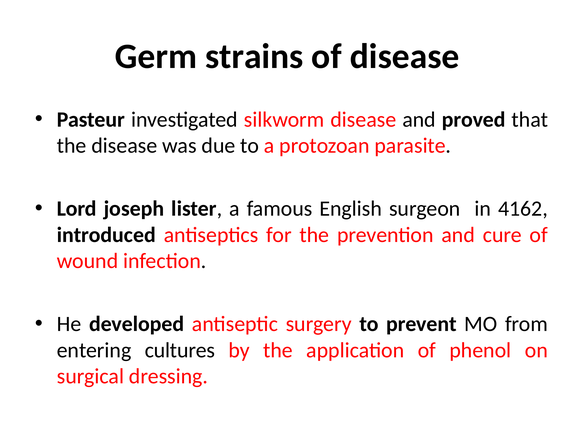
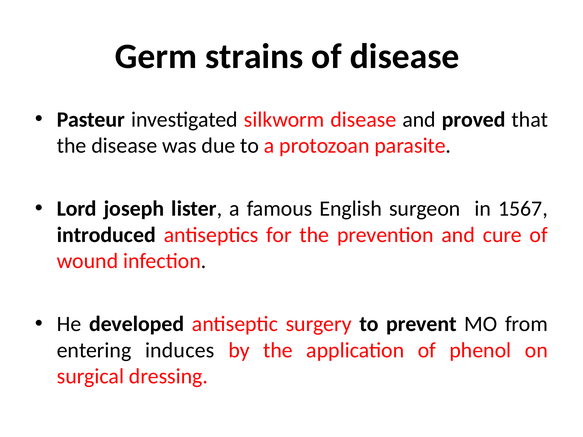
4162: 4162 -> 1567
cultures: cultures -> induces
